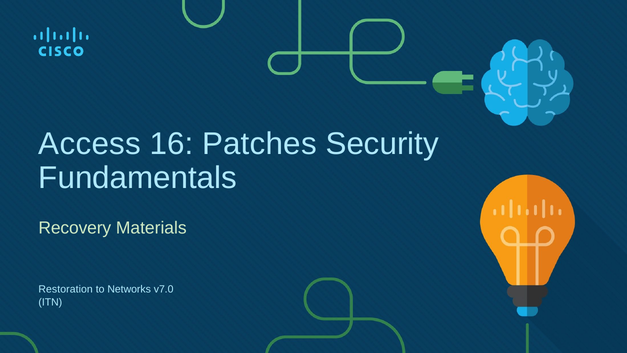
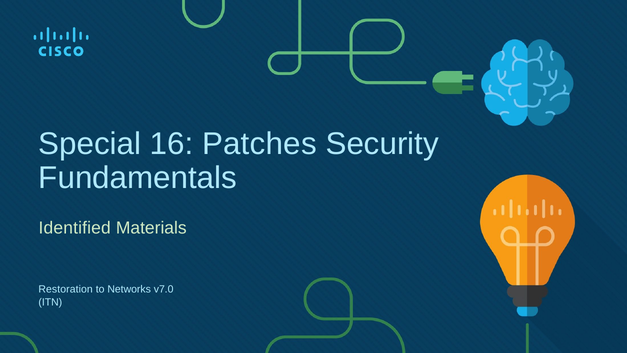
Access: Access -> Special
Recovery: Recovery -> Identified
